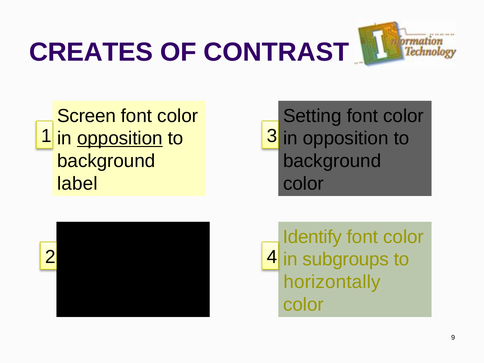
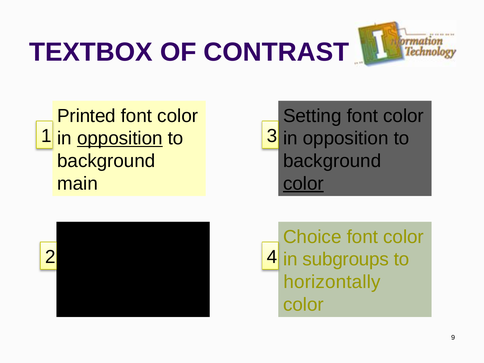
CREATES: CREATES -> TEXTBOX
Screen: Screen -> Printed
label: label -> main
color at (303, 184) underline: none -> present
Identify: Identify -> Choice
